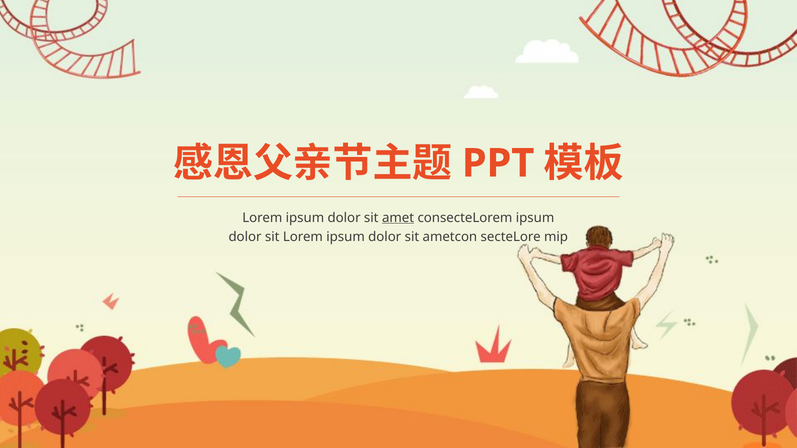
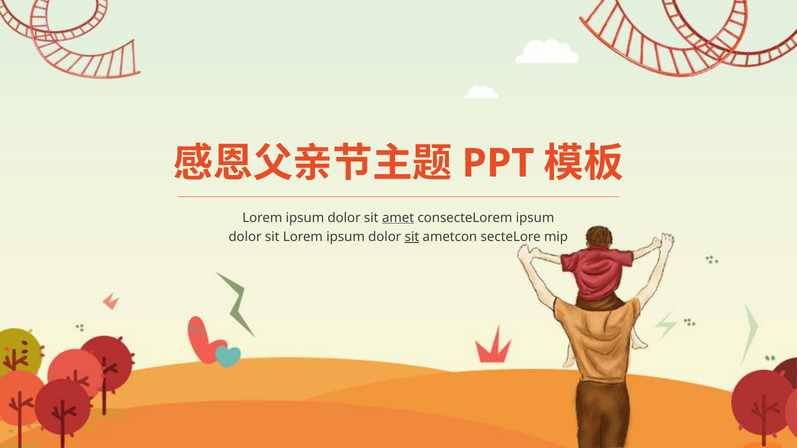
sit at (412, 237) underline: none -> present
